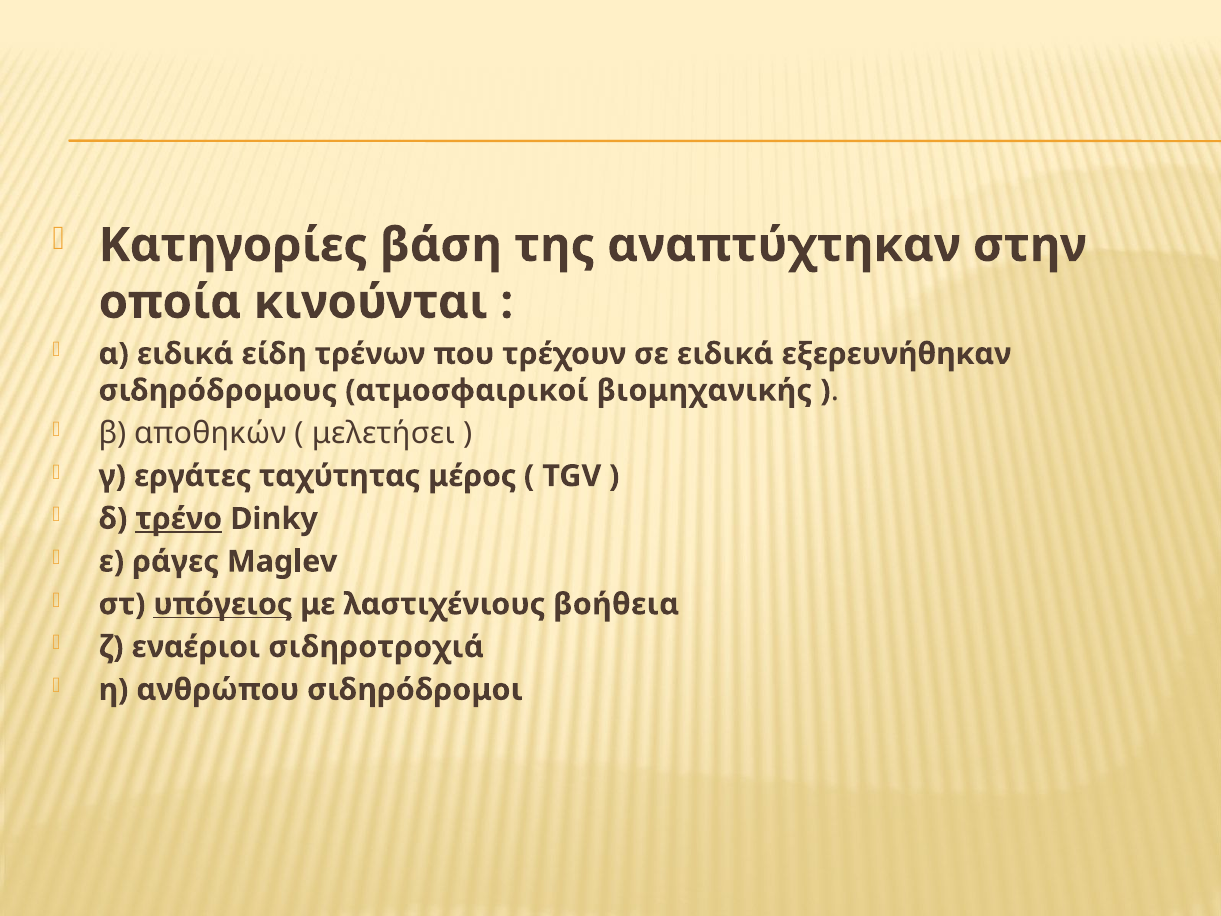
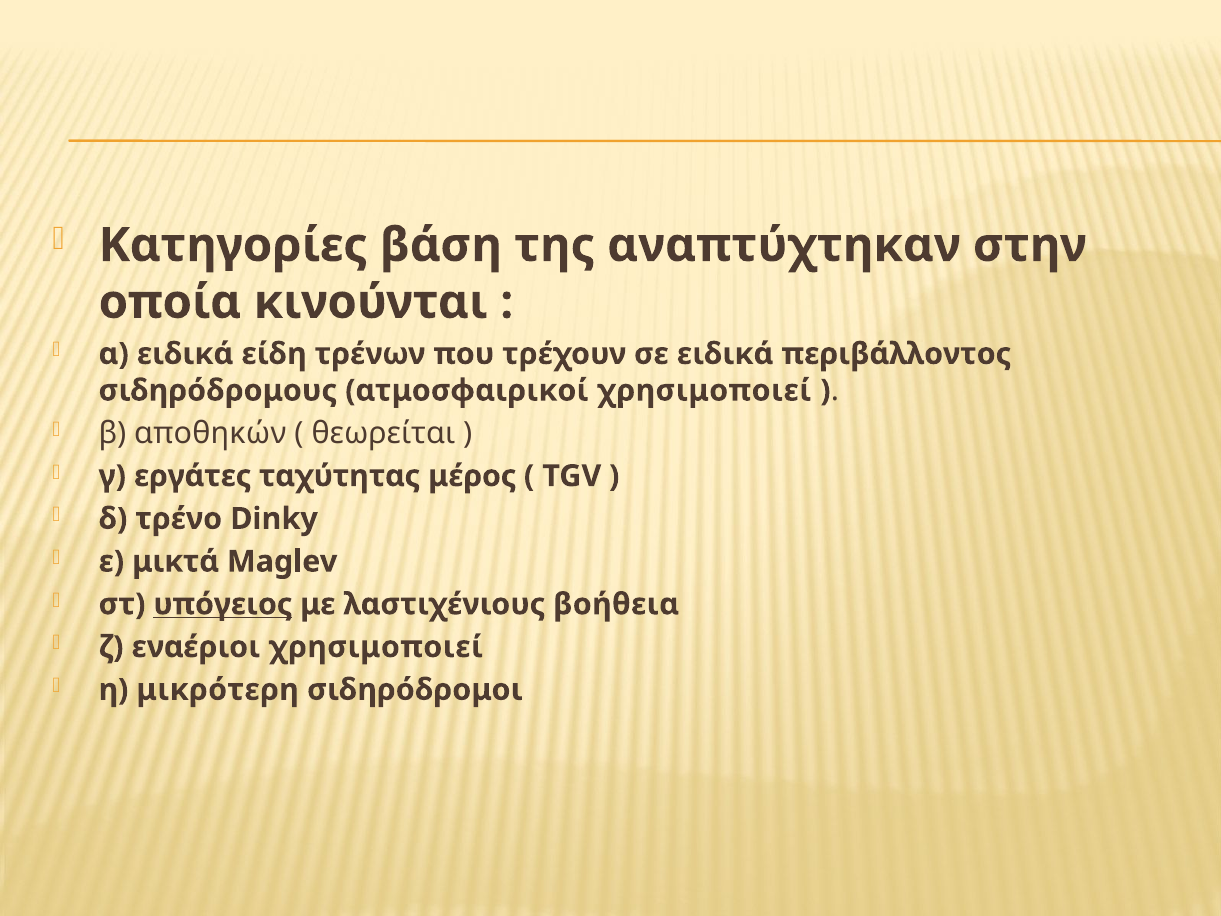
εξερευνήθηκαν: εξερευνήθηκαν -> περιβάλλοντος
ατμοσφαιρικοί βιομηχανικής: βιομηχανικής -> χρησιμοποιεί
μελετήσει: μελετήσει -> θεωρείται
τρένο underline: present -> none
ράγες: ράγες -> μικτά
εναέριοι σιδηροτροχιά: σιδηροτροχιά -> χρησιμοποιεί
ανθρώπου: ανθρώπου -> μικρότερη
